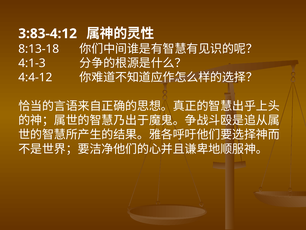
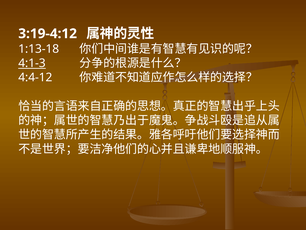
3:83-4:12: 3:83-4:12 -> 3:19-4:12
8:13-18: 8:13-18 -> 1:13-18
4:1-3 underline: none -> present
